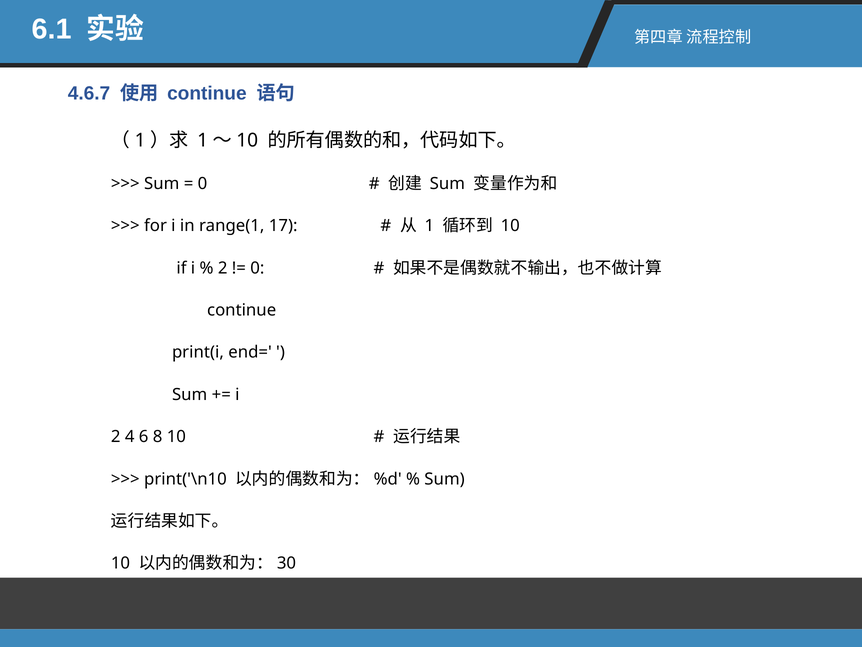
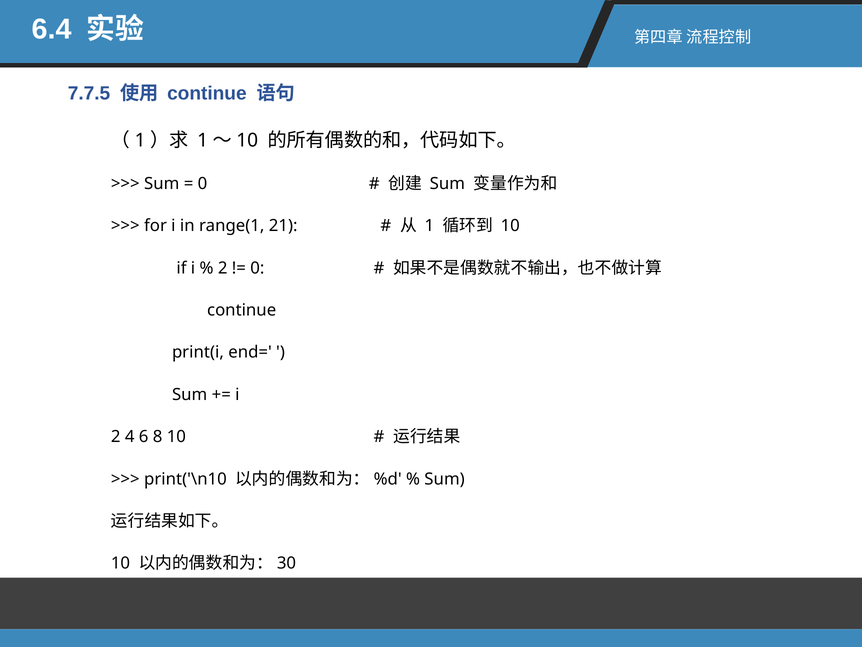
6.1: 6.1 -> 6.4
4.6.7: 4.6.7 -> 7.7.5
17: 17 -> 21
